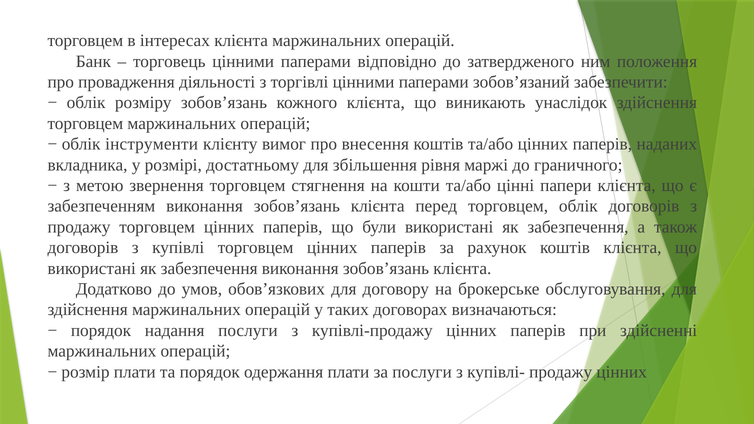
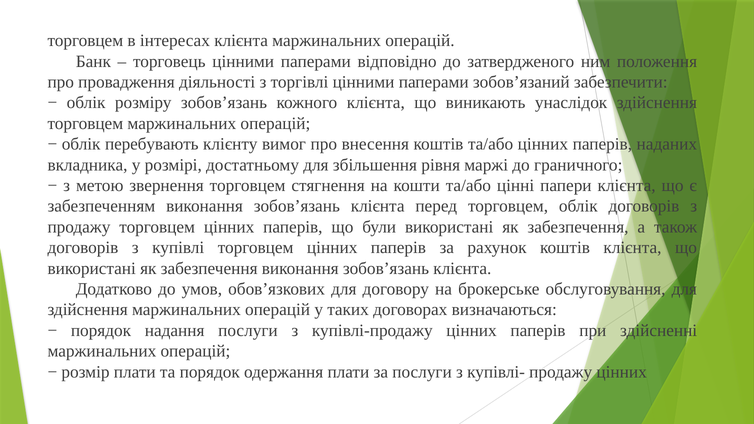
інструменти: інструменти -> перебувають
